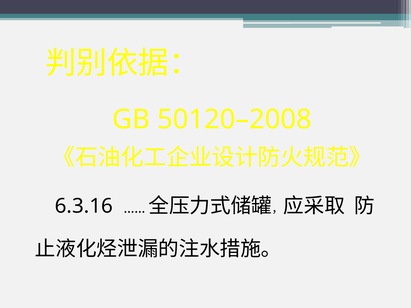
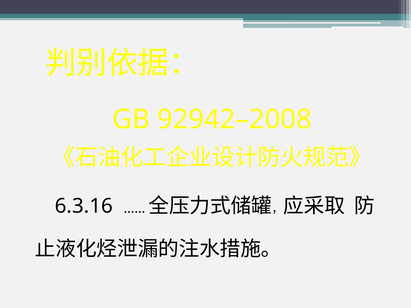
50120–2008: 50120–2008 -> 92942–2008
